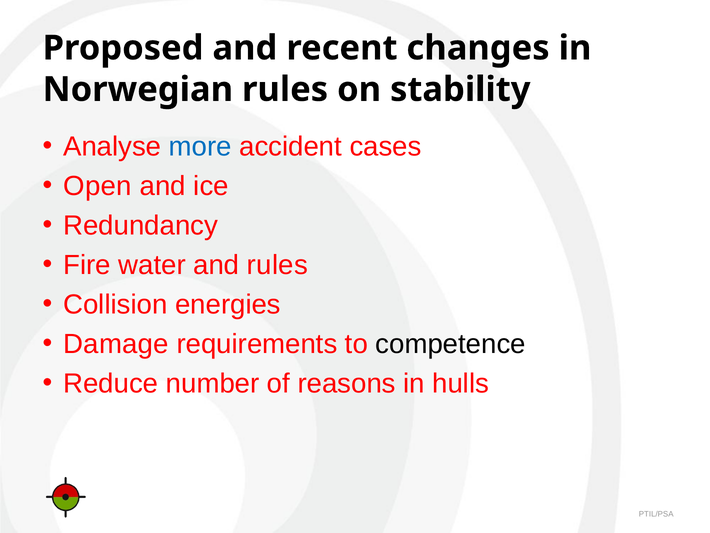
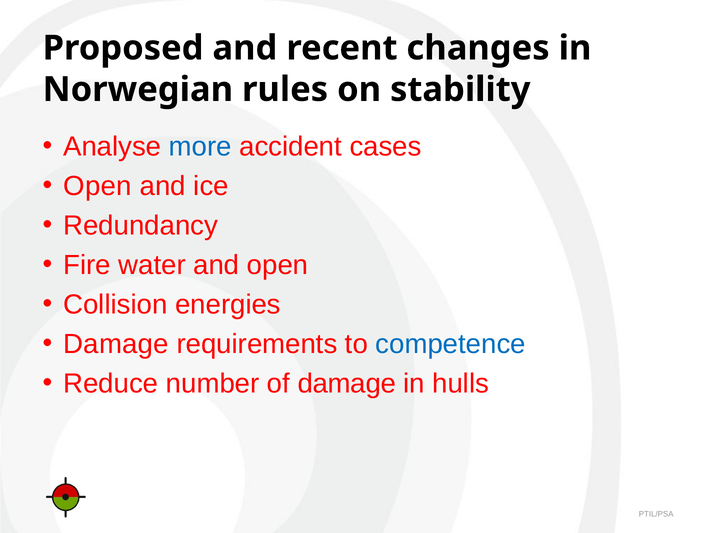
and rules: rules -> open
competence colour: black -> blue
of reasons: reasons -> damage
